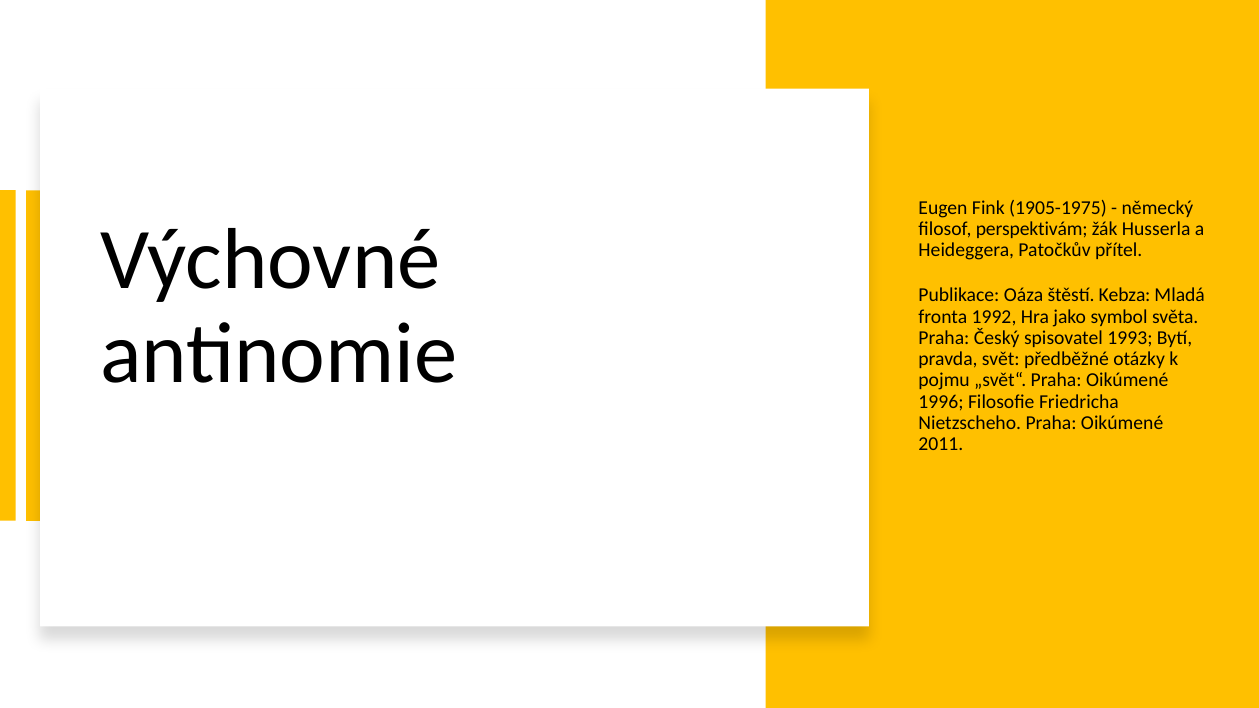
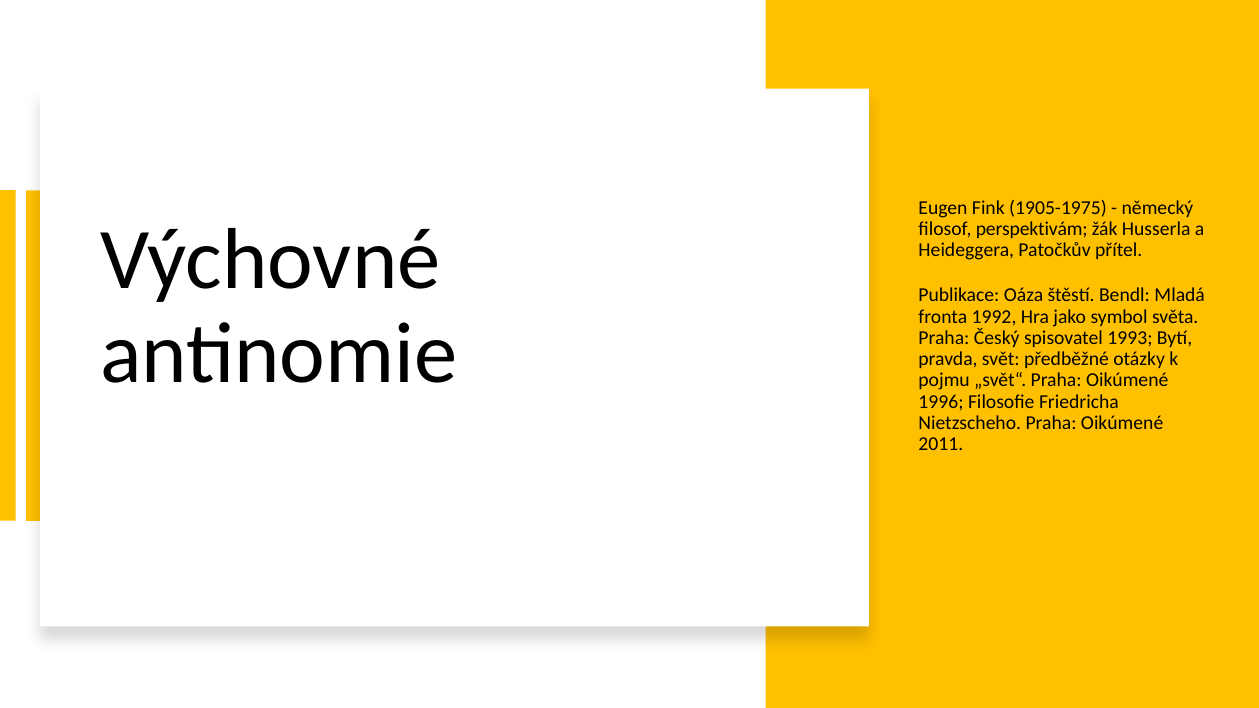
Kebza: Kebza -> Bendl
